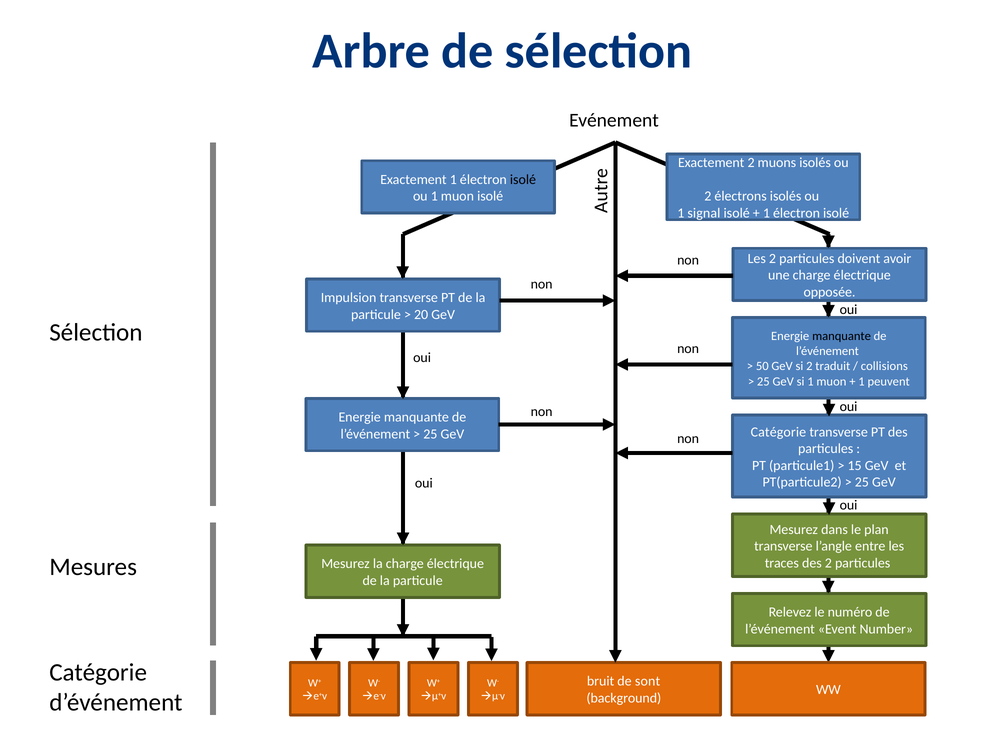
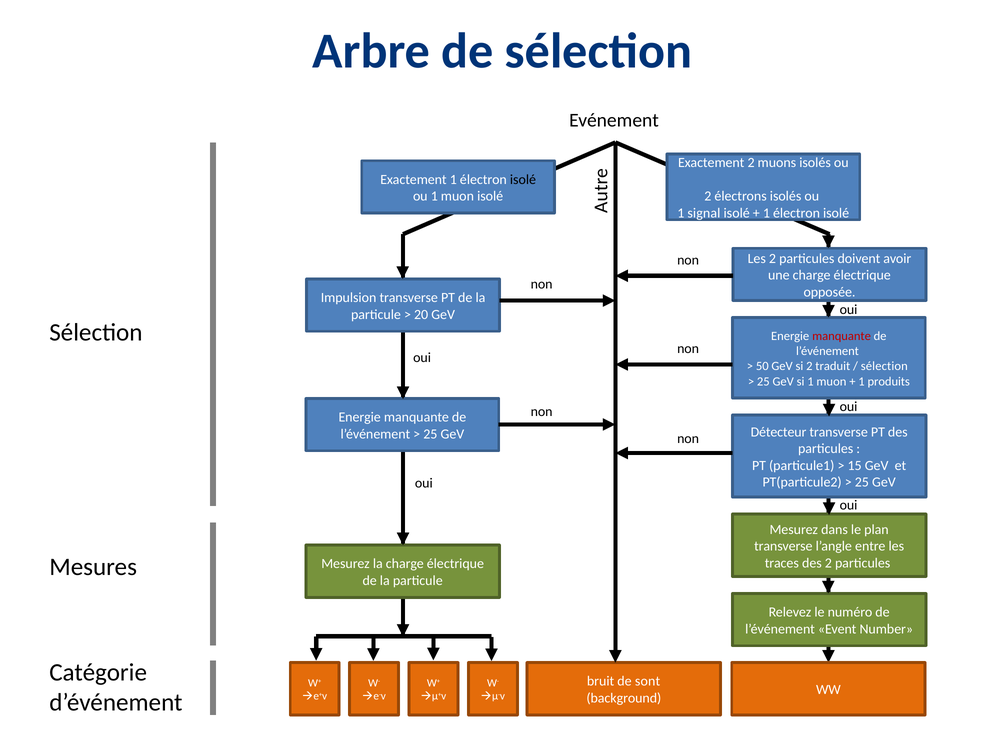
manquante at (842, 336) colour: black -> red
collisions at (884, 366): collisions -> sélection
peuvent: peuvent -> produits
Catégorie at (778, 432): Catégorie -> Détecteur
